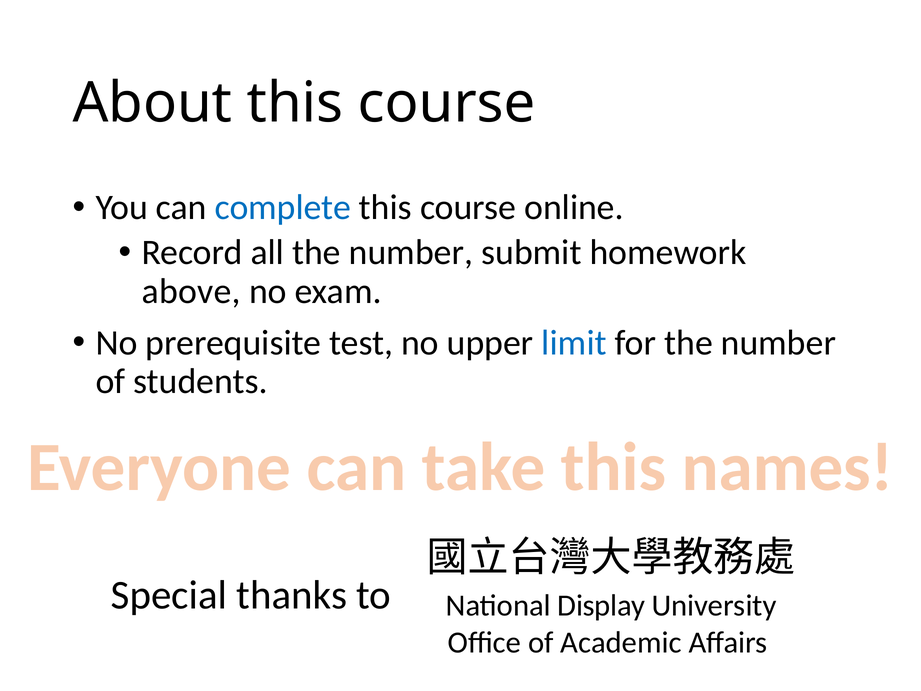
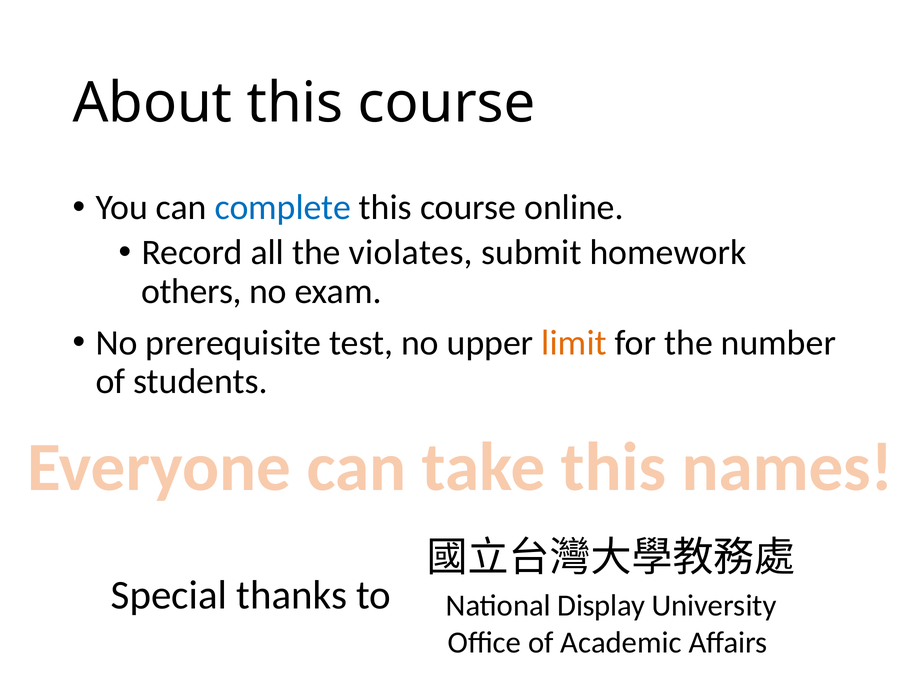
all the number: number -> violates
above: above -> others
limit colour: blue -> orange
